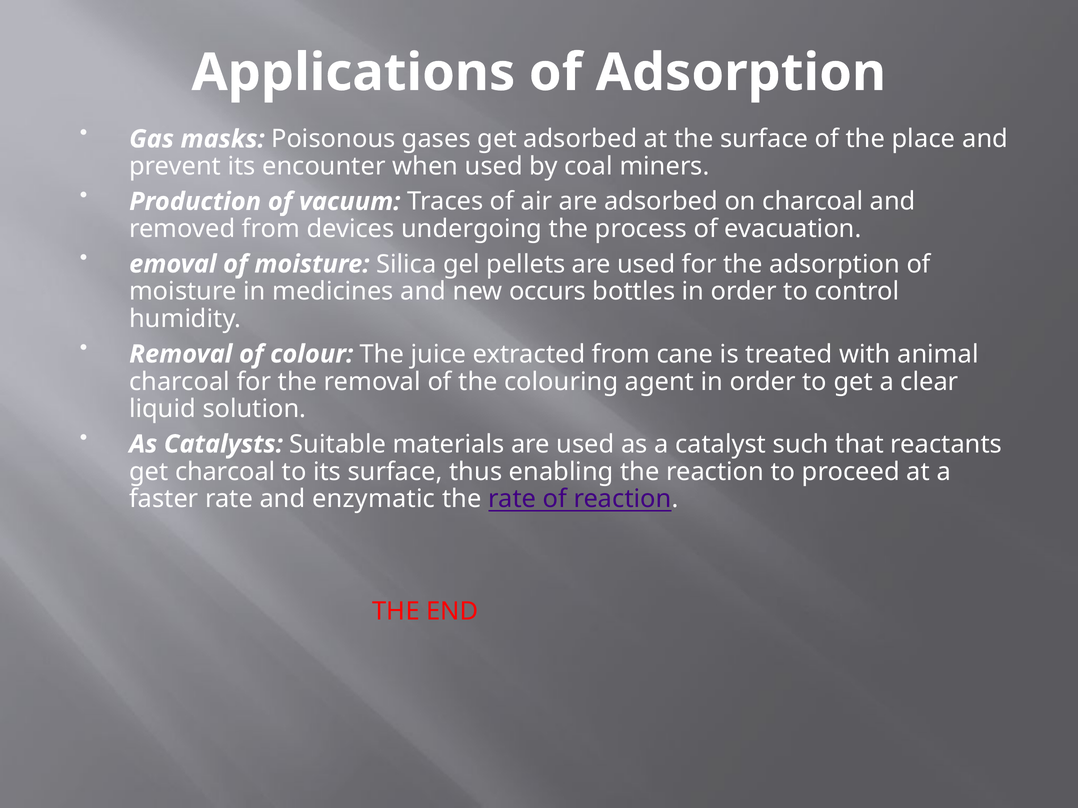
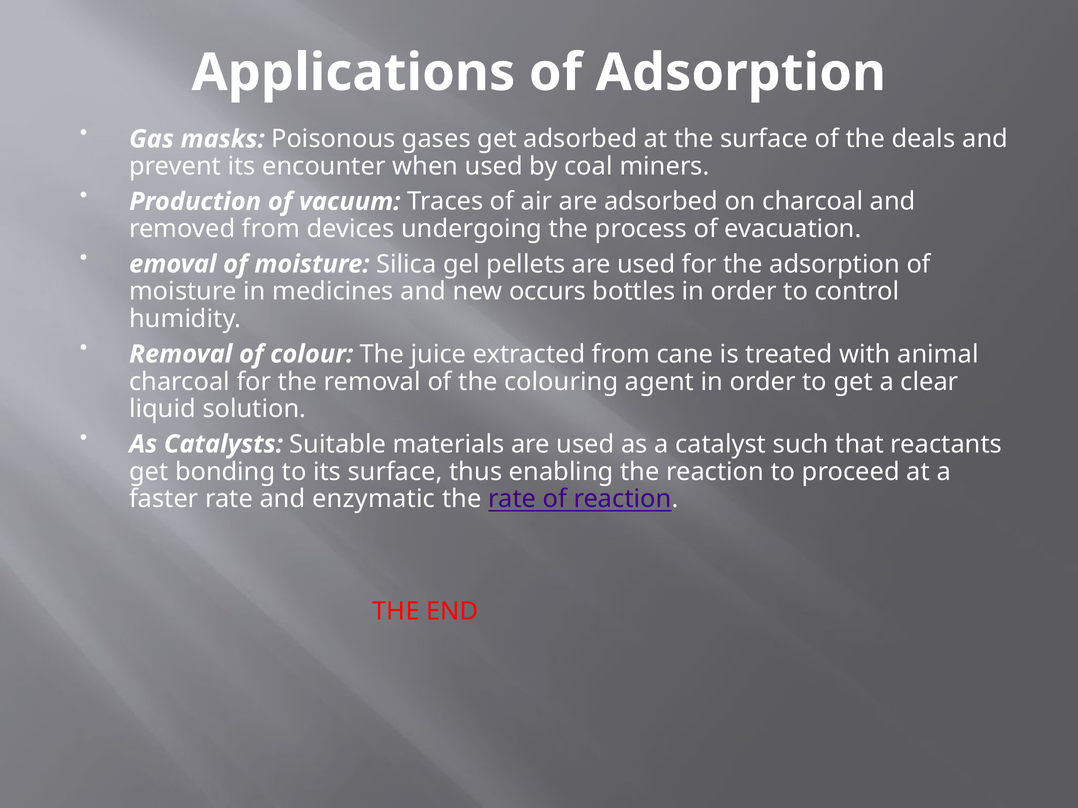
place: place -> deals
get charcoal: charcoal -> bonding
